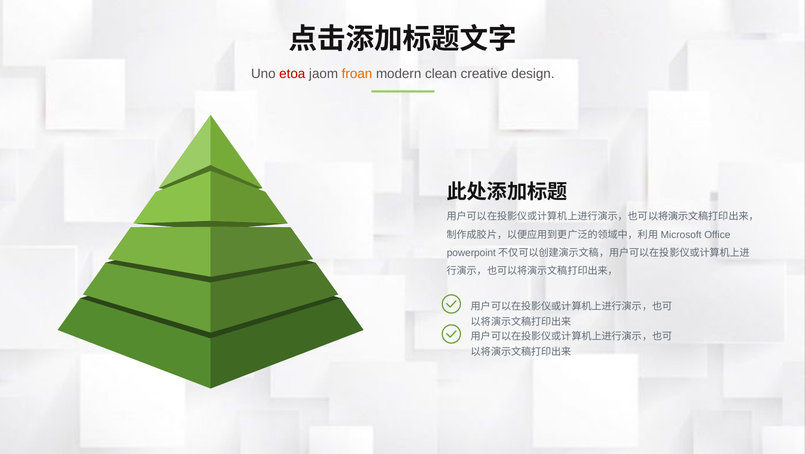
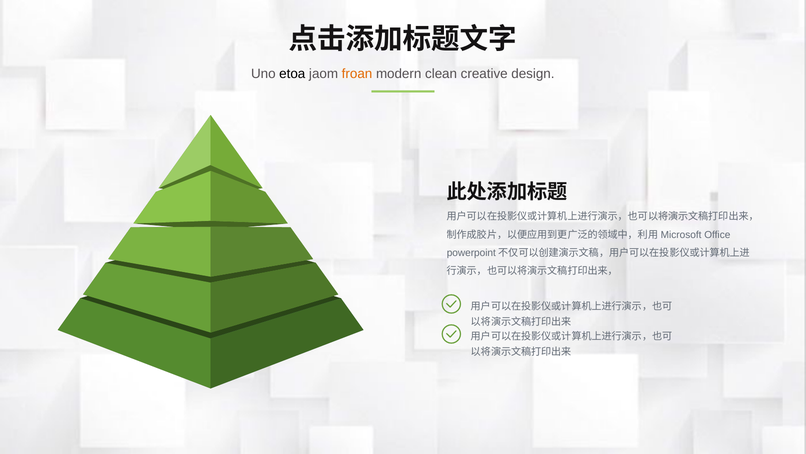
etoa colour: red -> black
